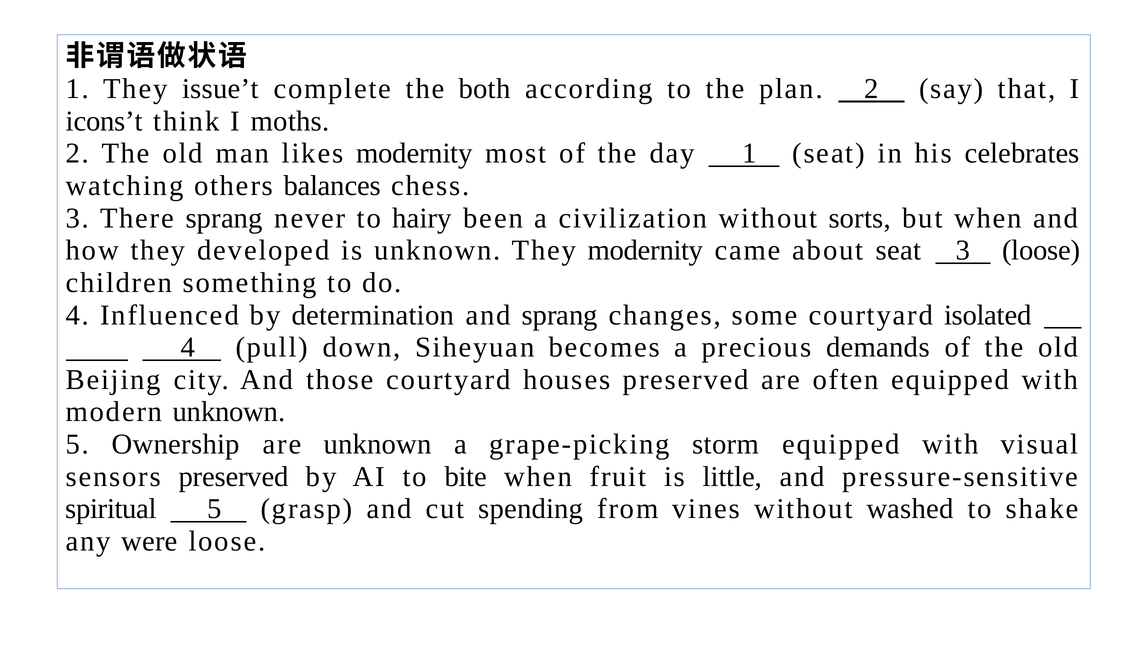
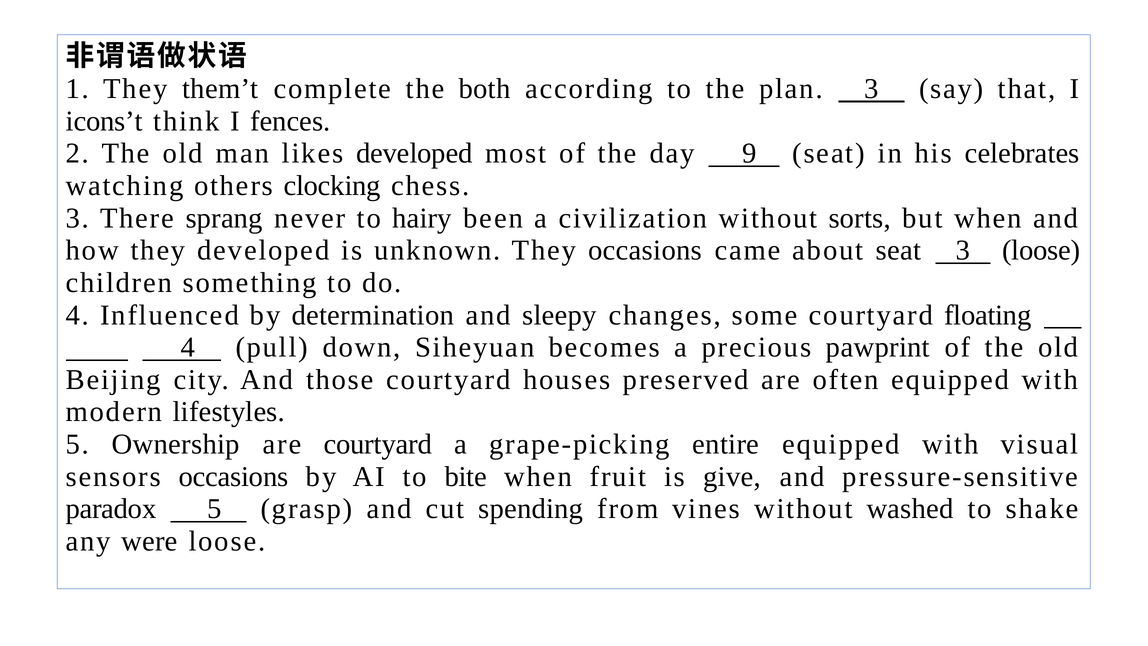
issue’t: issue’t -> them’t
plan 2: 2 -> 3
moths: moths -> fences
likes modernity: modernity -> developed
day 1: 1 -> 9
balances: balances -> clocking
They modernity: modernity -> occasions
and sprang: sprang -> sleepy
isolated: isolated -> floating
demands: demands -> pawprint
modern unknown: unknown -> lifestyles
are unknown: unknown -> courtyard
storm: storm -> entire
sensors preserved: preserved -> occasions
little: little -> give
spiritual: spiritual -> paradox
